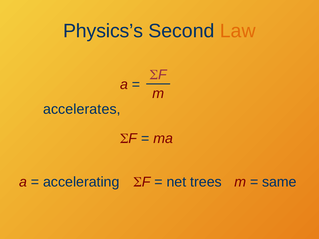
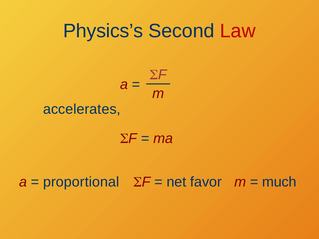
Law colour: orange -> red
accelerating: accelerating -> proportional
trees: trees -> favor
same: same -> much
